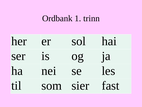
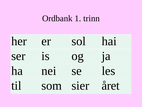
fast: fast -> året
